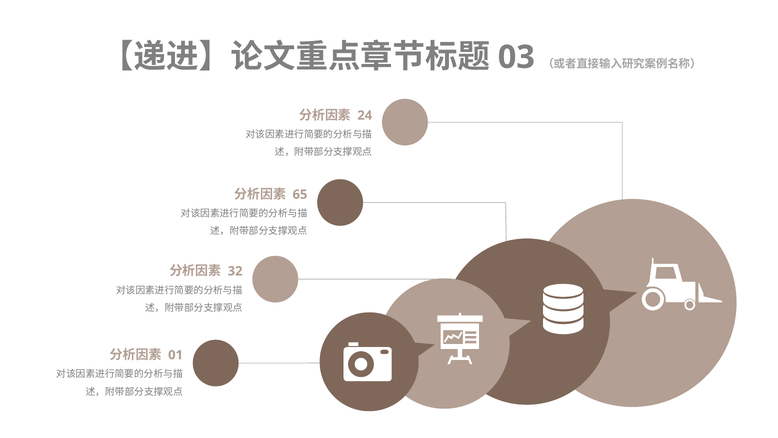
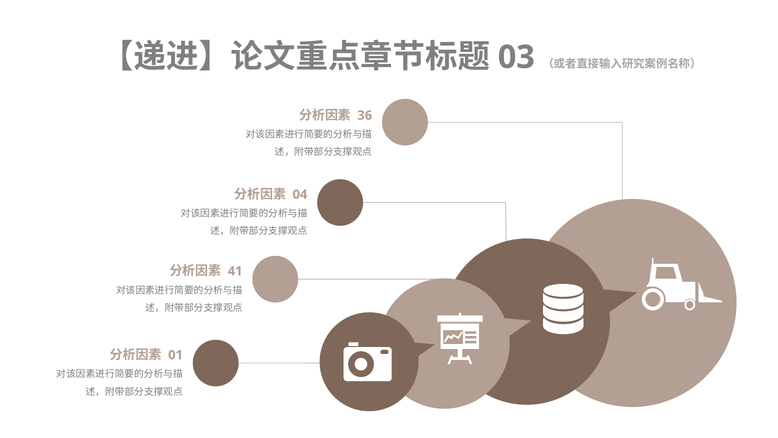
24: 24 -> 36
65: 65 -> 04
32: 32 -> 41
